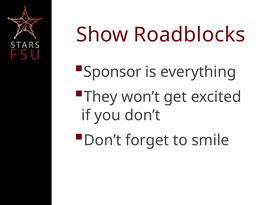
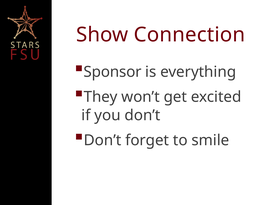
Roadblocks: Roadblocks -> Connection
